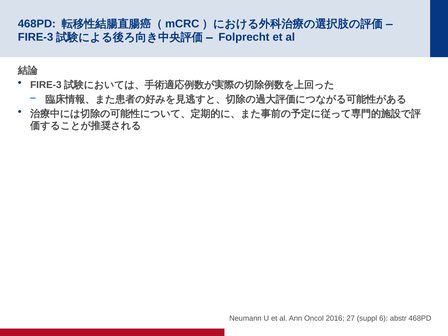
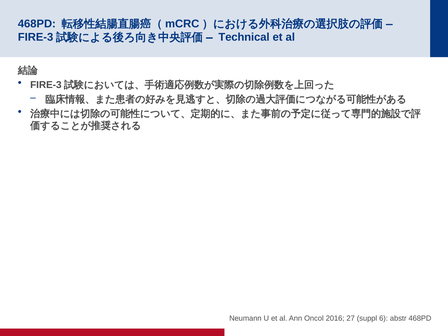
Folprecht: Folprecht -> Technical
